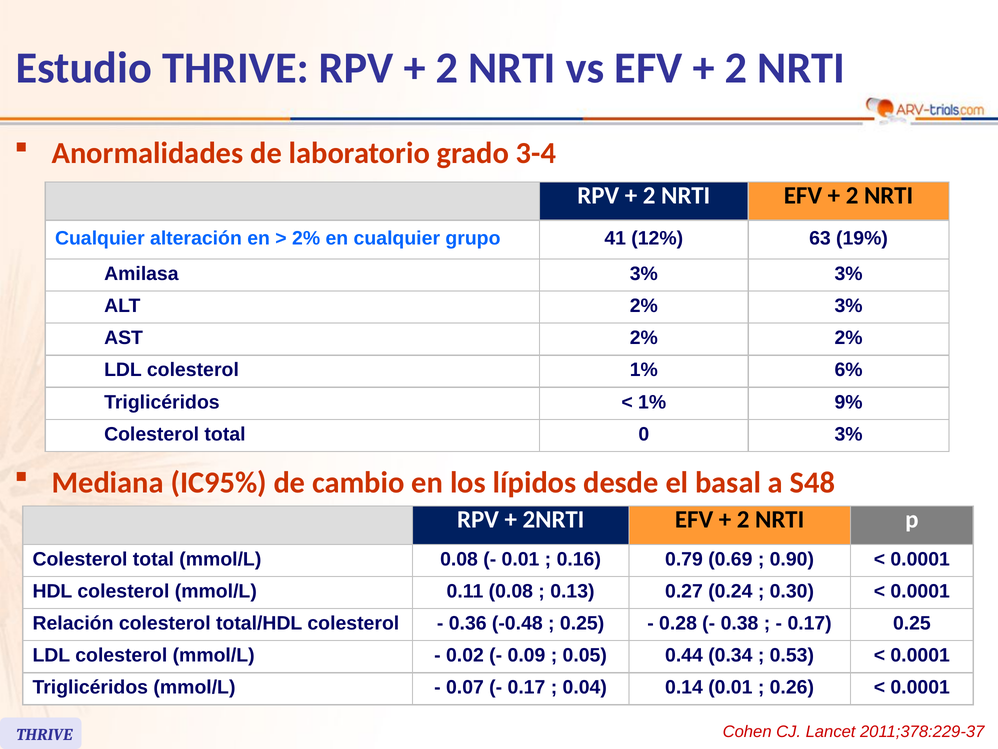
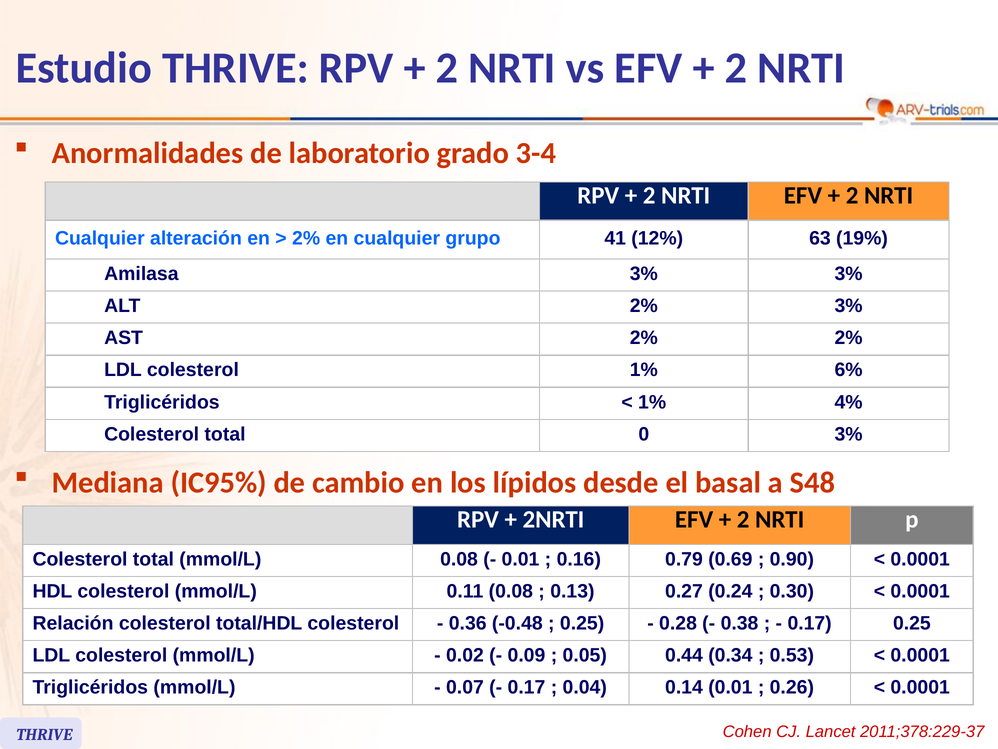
9%: 9% -> 4%
